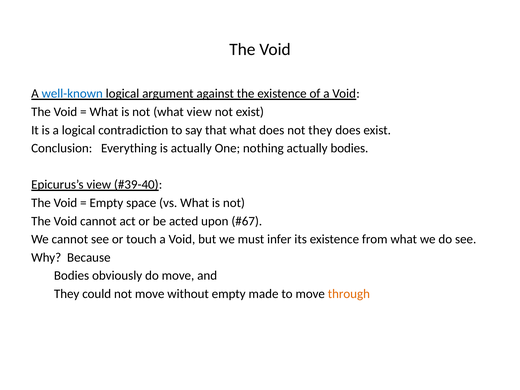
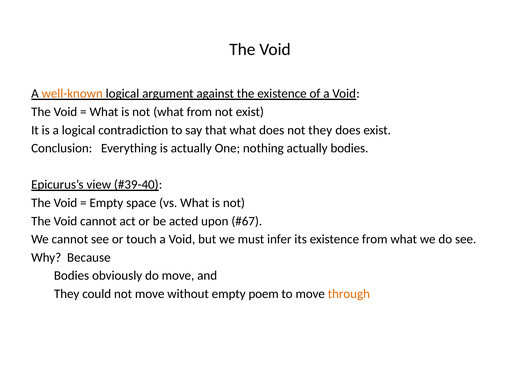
well-known colour: blue -> orange
what view: view -> from
made: made -> poem
